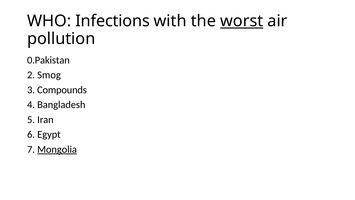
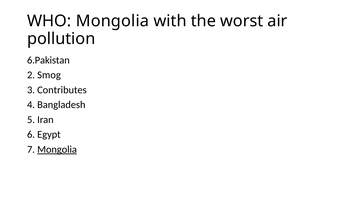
WHO Infections: Infections -> Mongolia
worst underline: present -> none
0.Pakistan: 0.Pakistan -> 6.Pakistan
Compounds: Compounds -> Contributes
